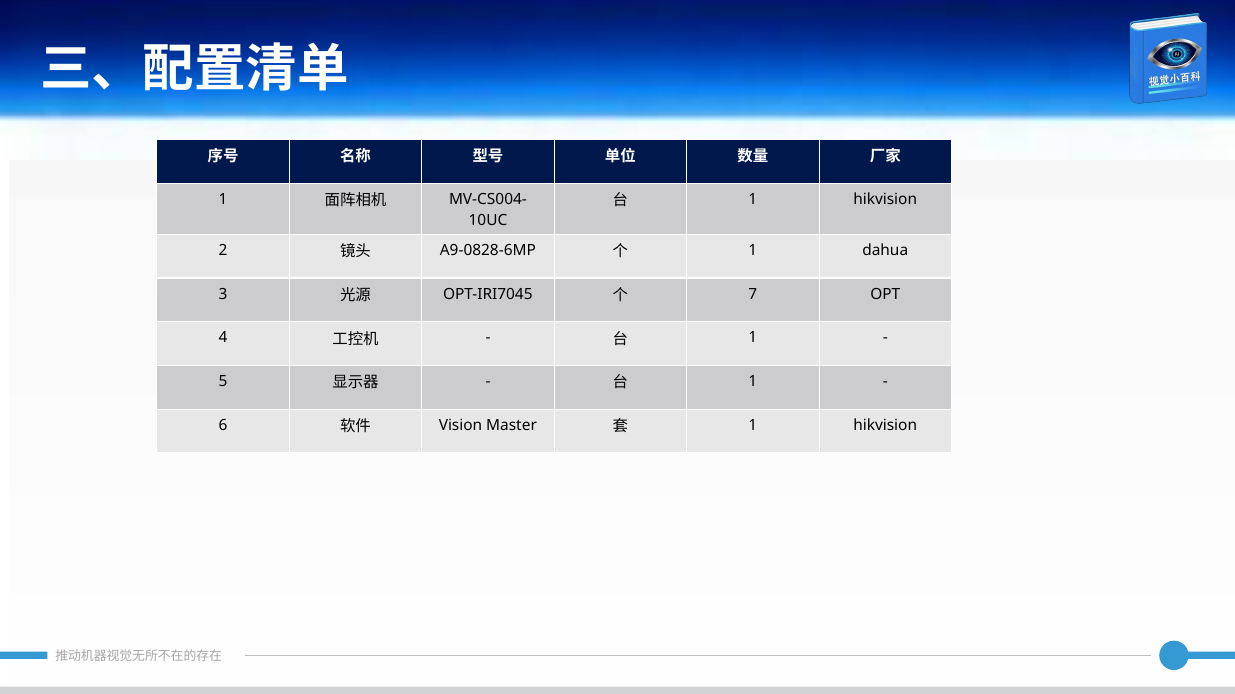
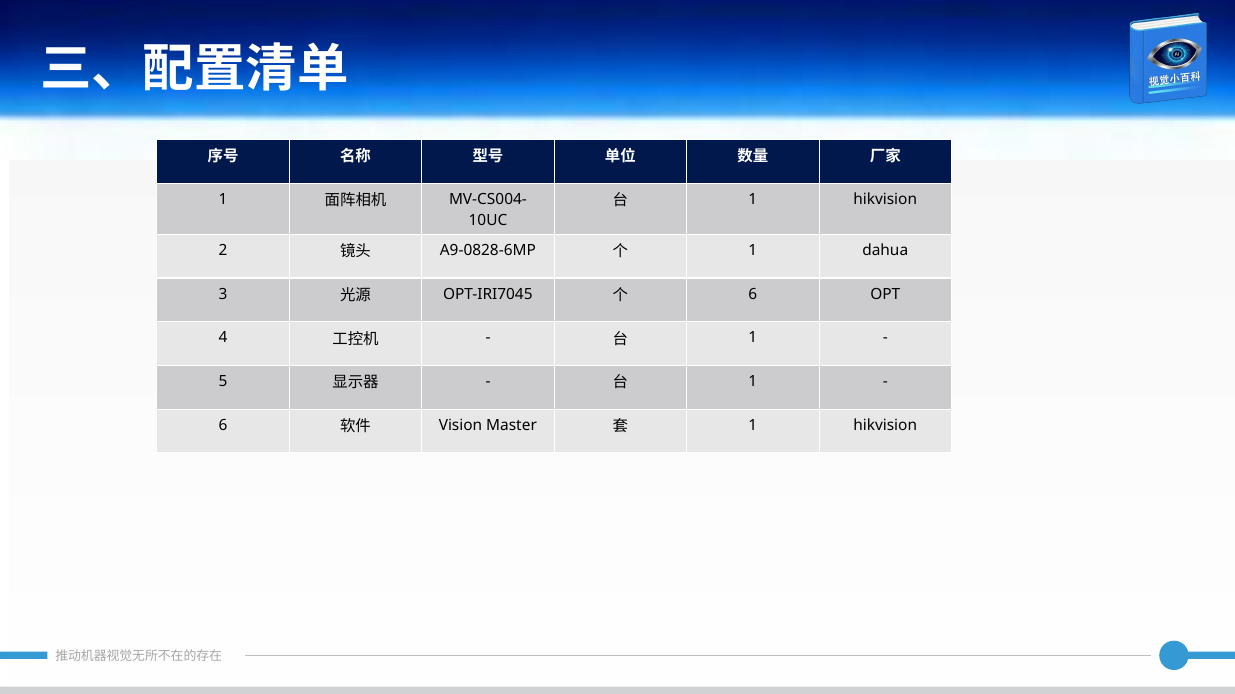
7 at (753, 294): 7 -> 6
